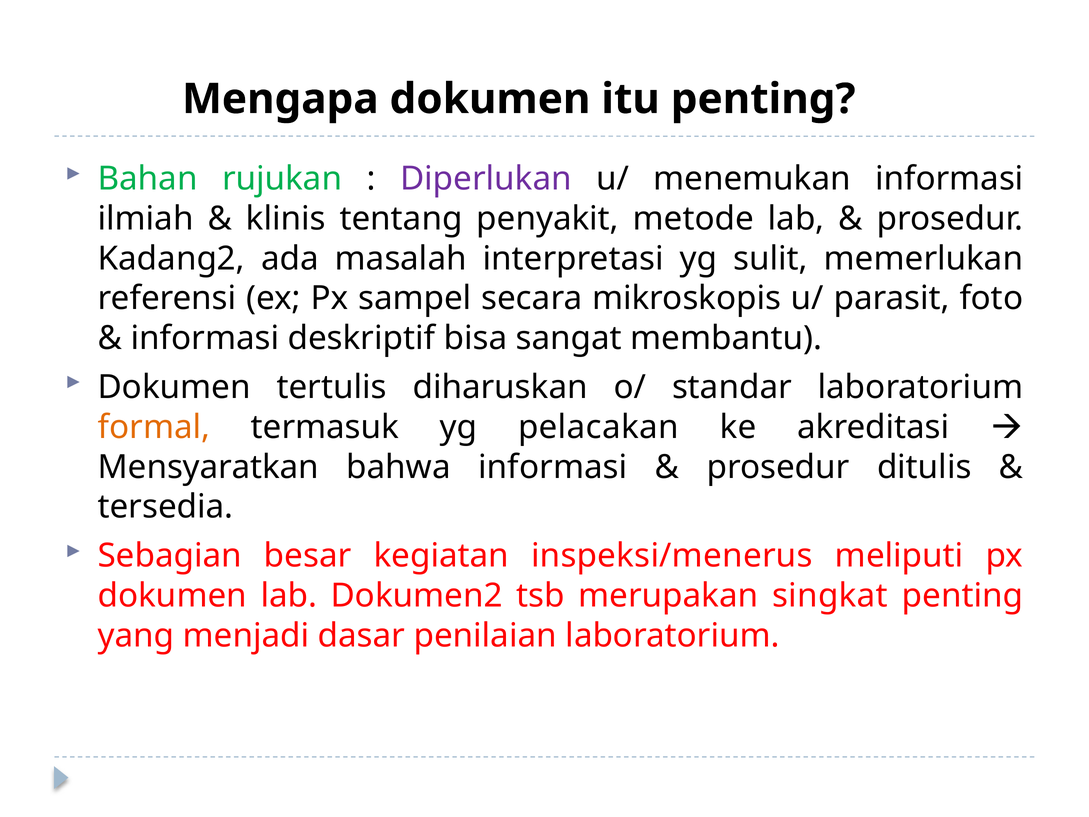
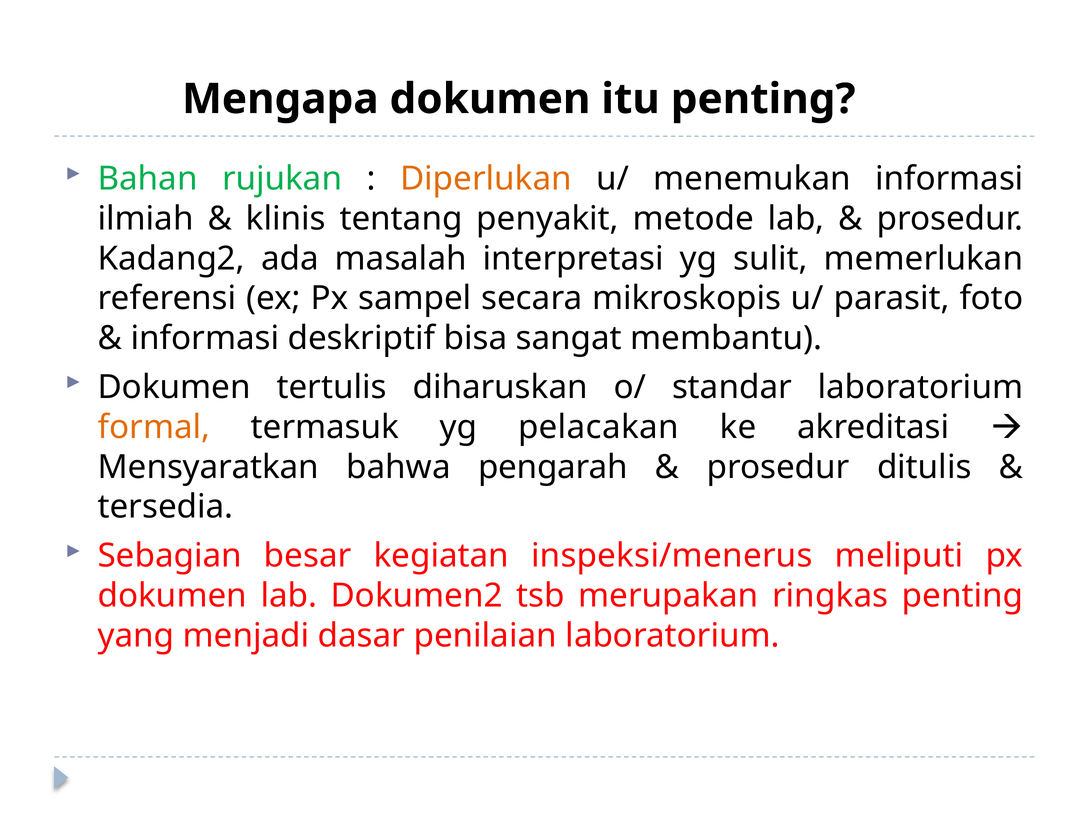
Diperlukan colour: purple -> orange
bahwa informasi: informasi -> pengarah
singkat: singkat -> ringkas
